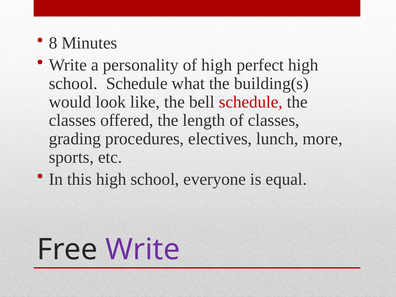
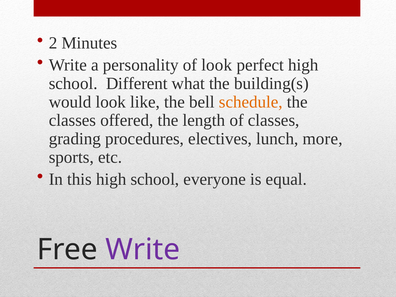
8: 8 -> 2
of high: high -> look
school Schedule: Schedule -> Different
schedule at (251, 102) colour: red -> orange
